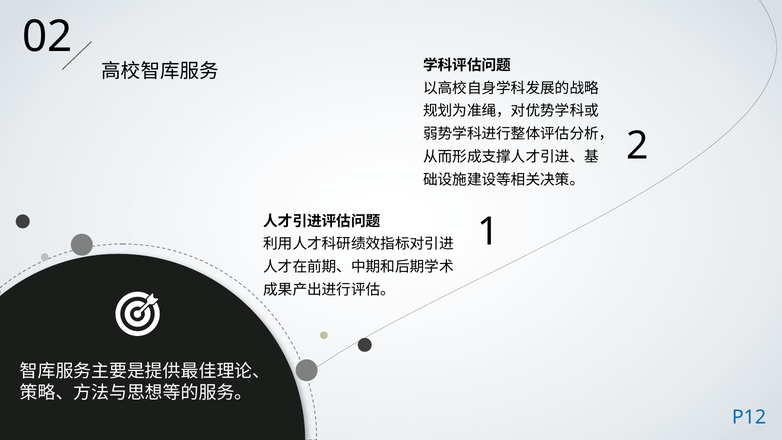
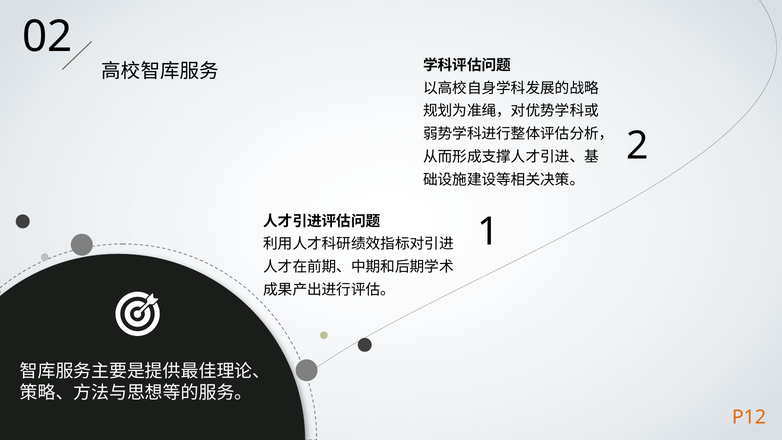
P12 colour: blue -> orange
